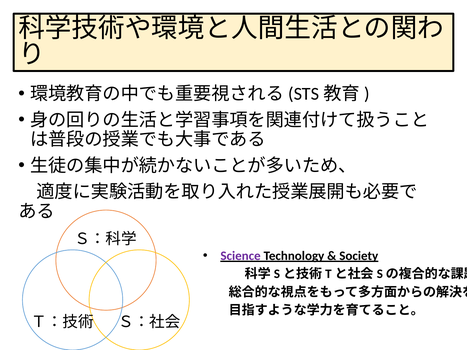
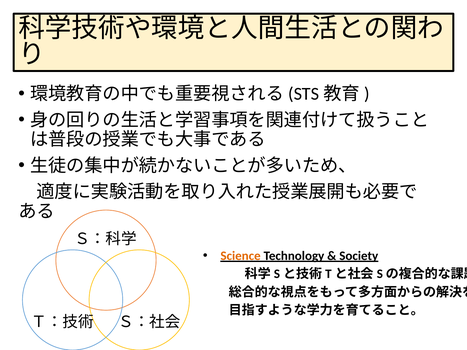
Science colour: purple -> orange
